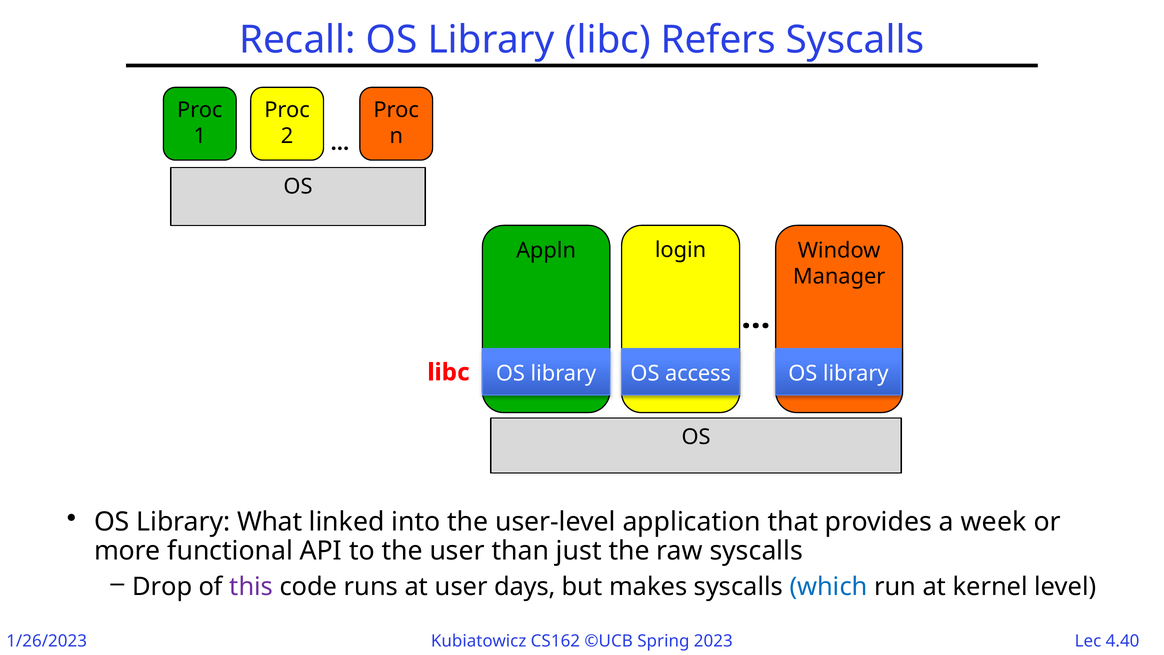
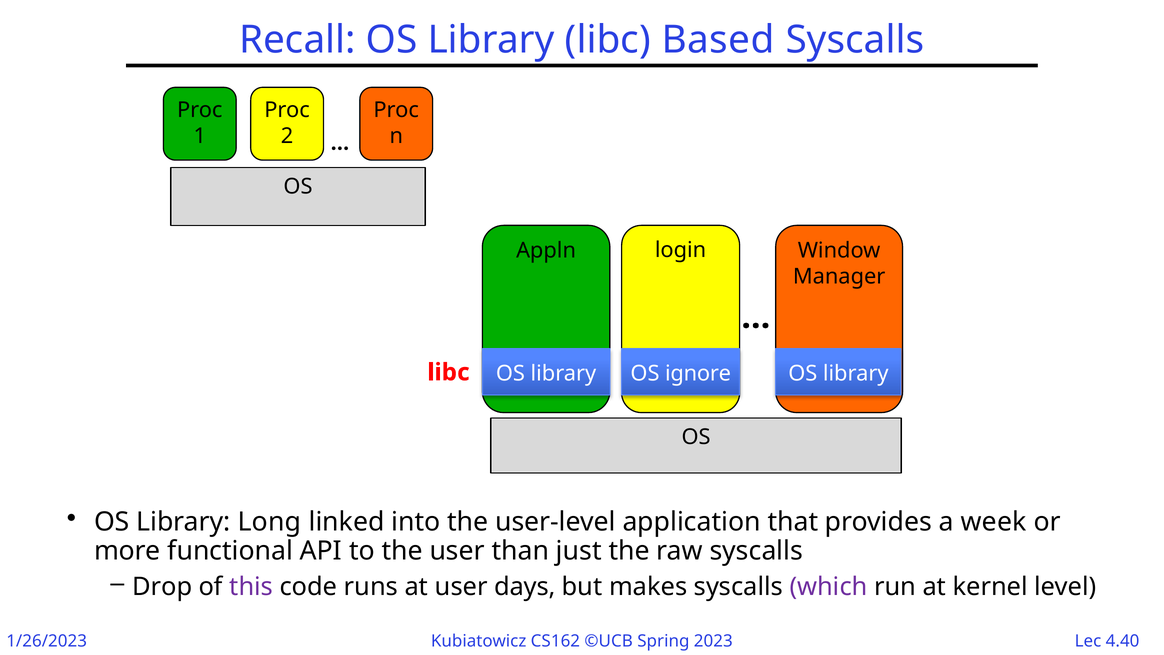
Refers: Refers -> Based
access: access -> ignore
What: What -> Long
which colour: blue -> purple
